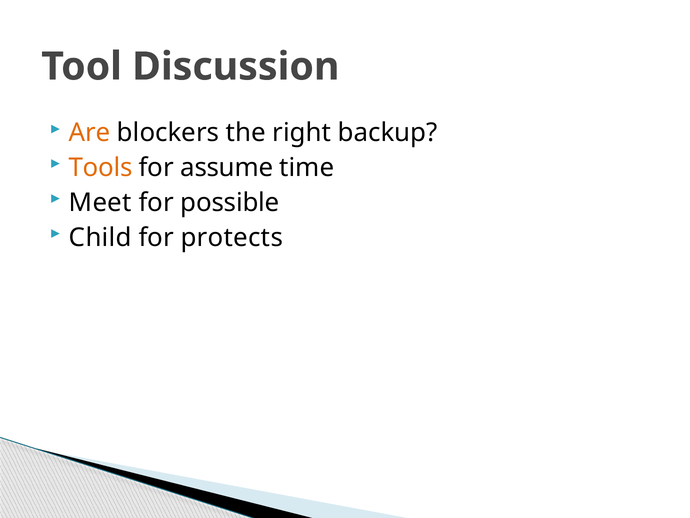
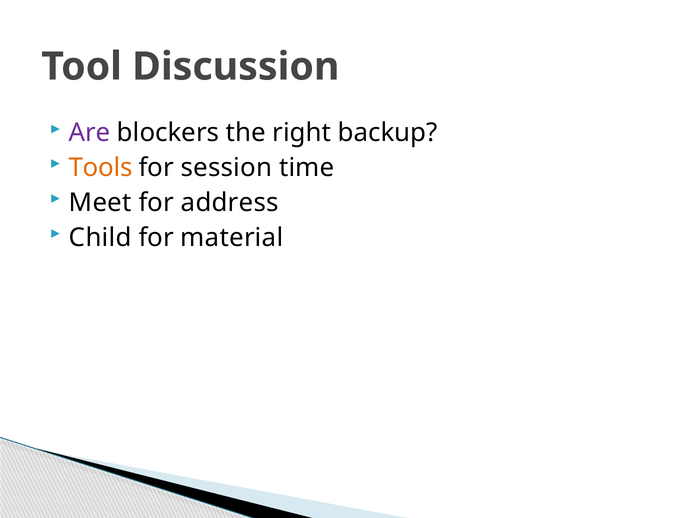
Are colour: orange -> purple
assume: assume -> session
possible: possible -> address
protects: protects -> material
